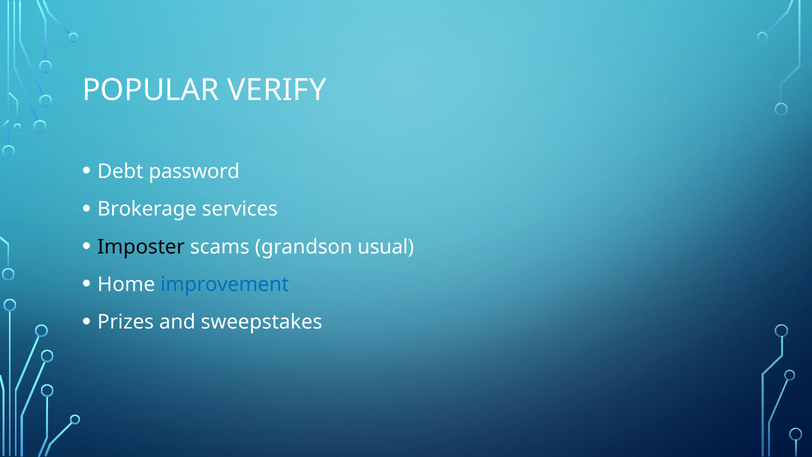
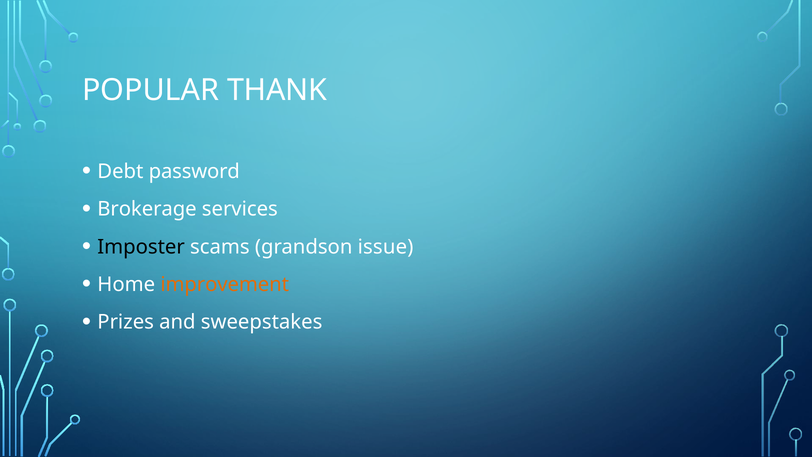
VERIFY: VERIFY -> THANK
usual: usual -> issue
improvement colour: blue -> orange
